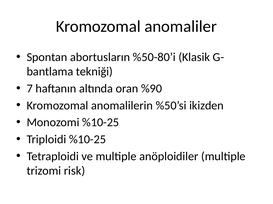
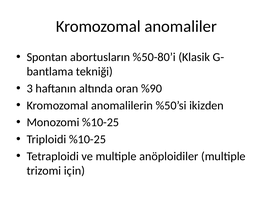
7: 7 -> 3
risk: risk -> için
